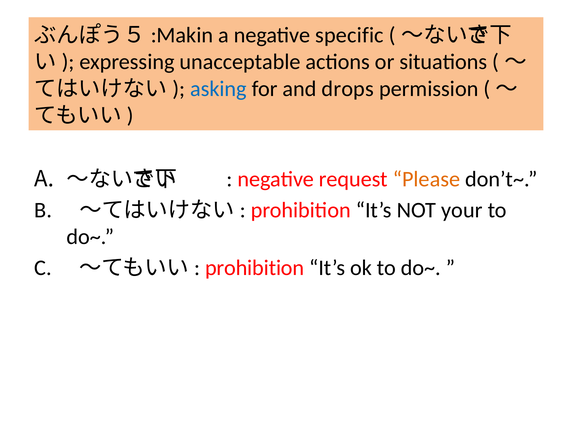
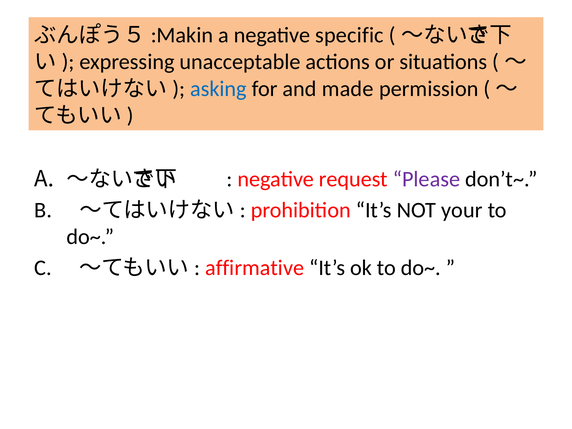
drops: drops -> made
Please colour: orange -> purple
prohibition at (255, 268): prohibition -> affirmative
